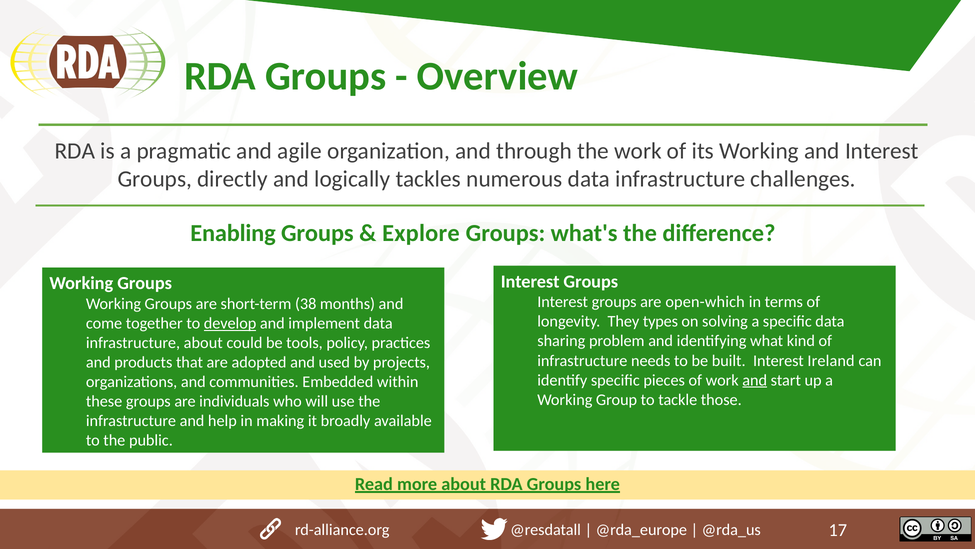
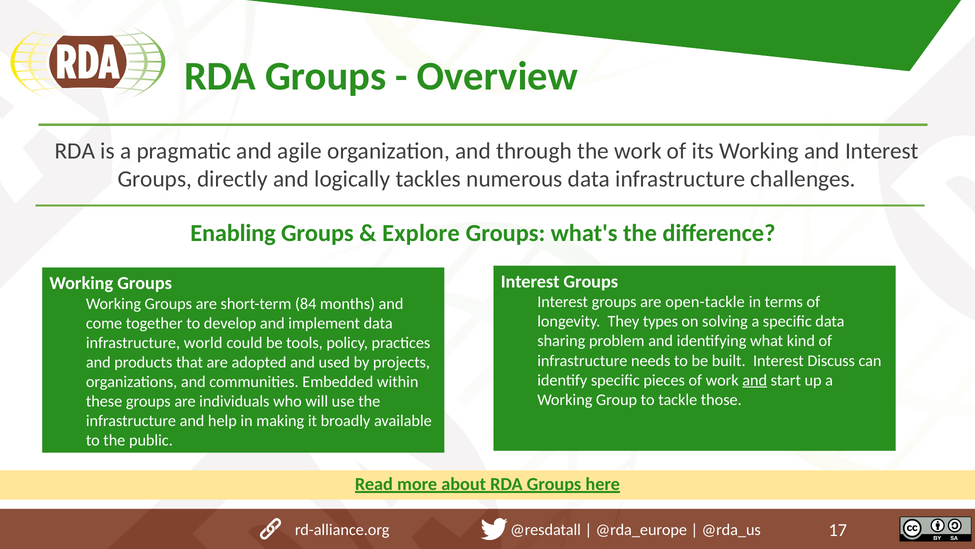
open-which: open-which -> open-tackle
38: 38 -> 84
develop underline: present -> none
infrastructure about: about -> world
Ireland: Ireland -> Discuss
